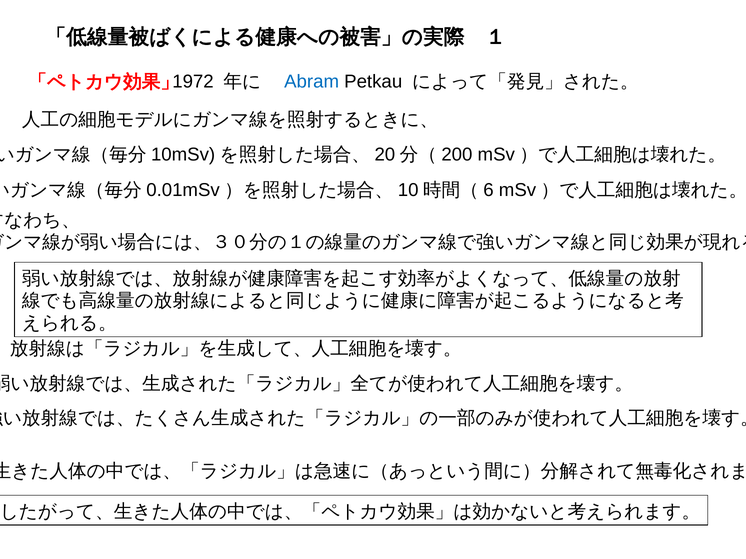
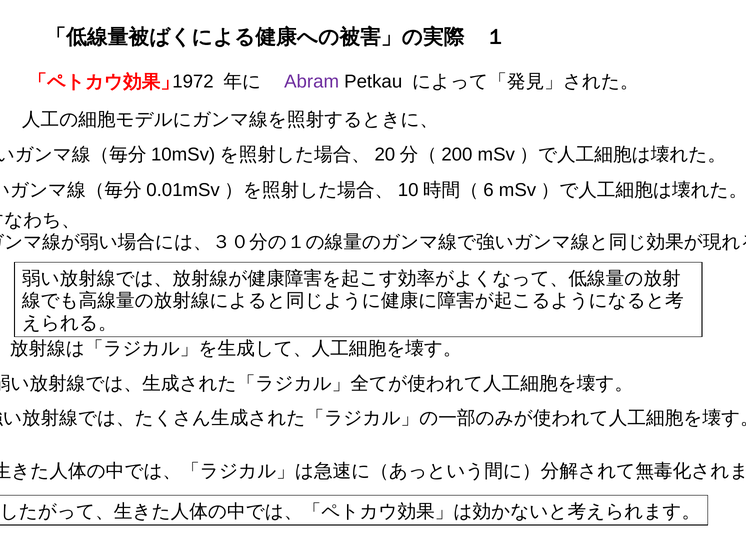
Abram colour: blue -> purple
